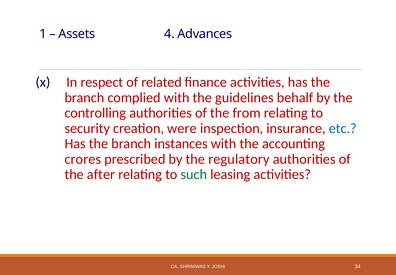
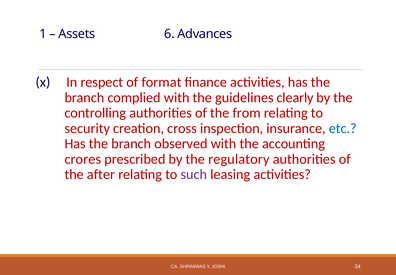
4: 4 -> 6
related: related -> format
behalf: behalf -> clearly
were: were -> cross
instances: instances -> observed
such colour: green -> purple
